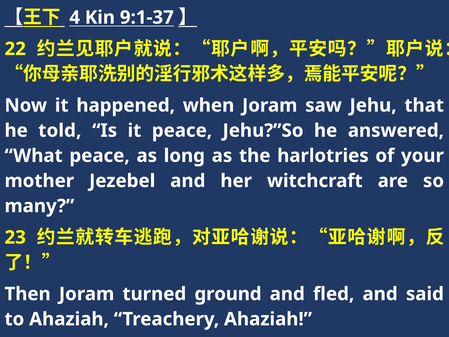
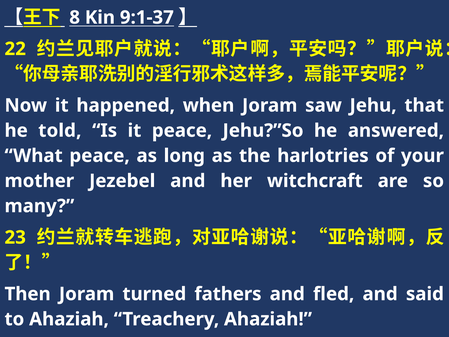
4: 4 -> 8
ground: ground -> fathers
